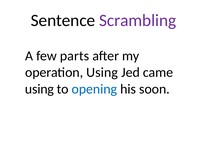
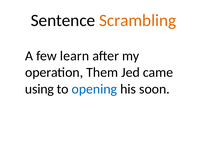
Scrambling colour: purple -> orange
parts: parts -> learn
operation Using: Using -> Them
